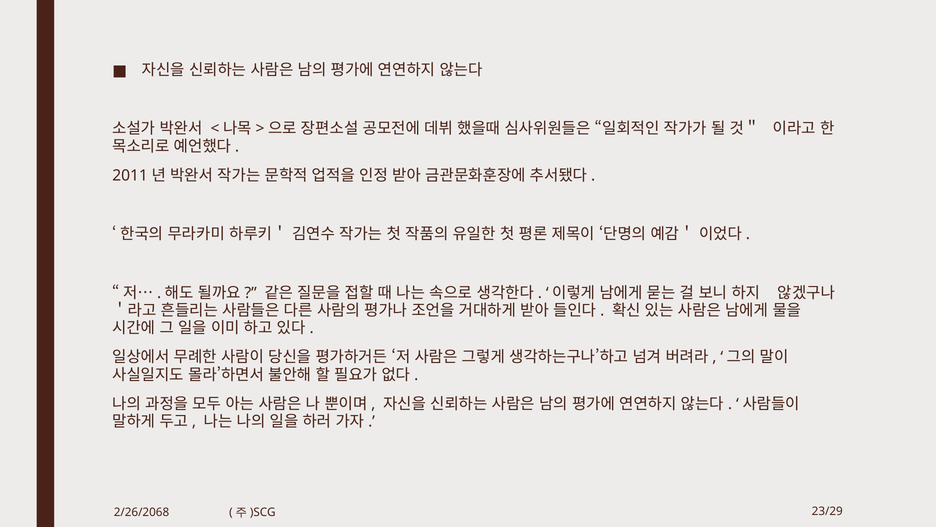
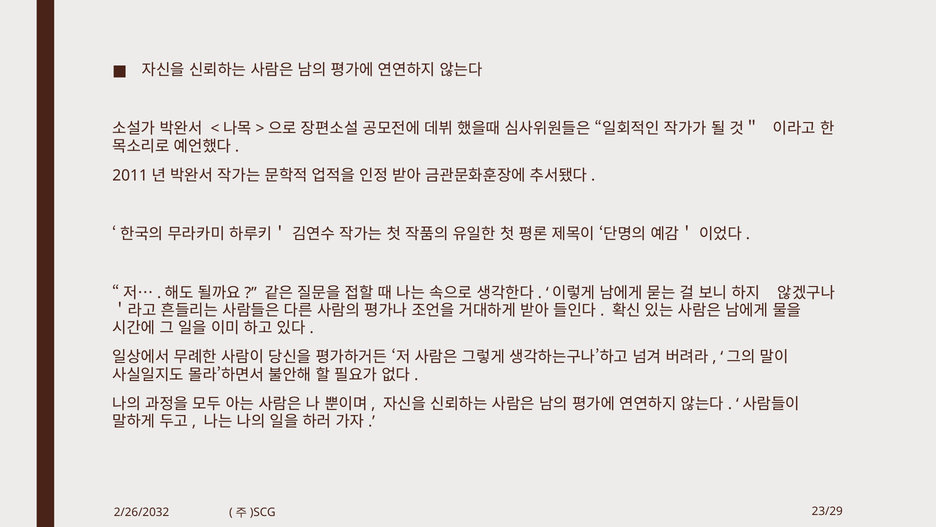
2/26/2068: 2/26/2068 -> 2/26/2032
